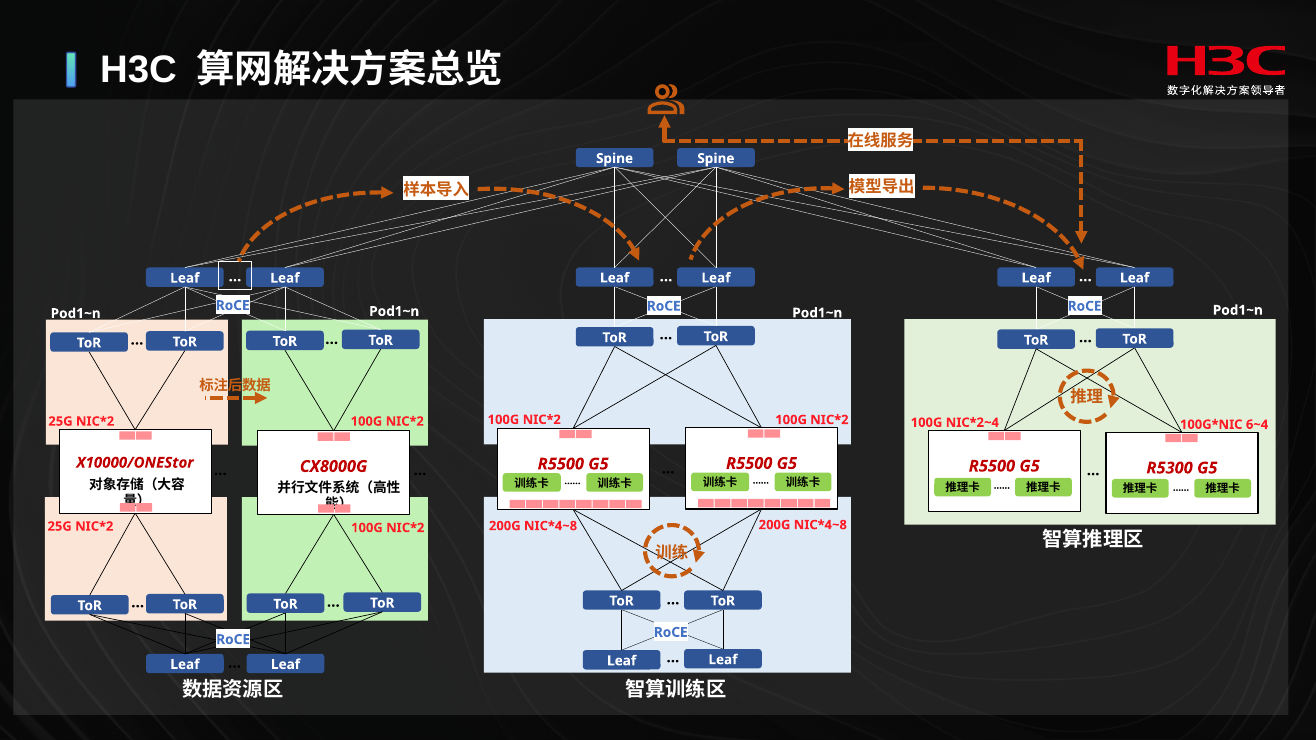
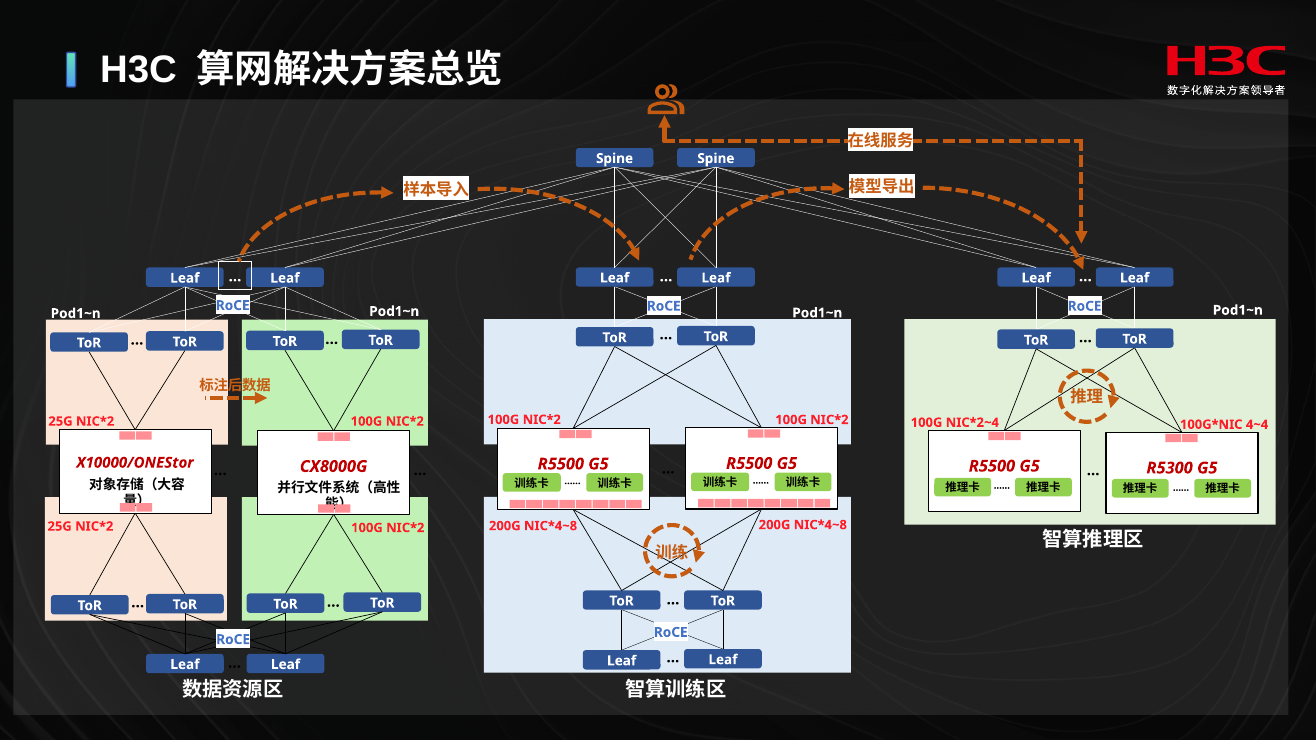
6~4: 6~4 -> 4~4
